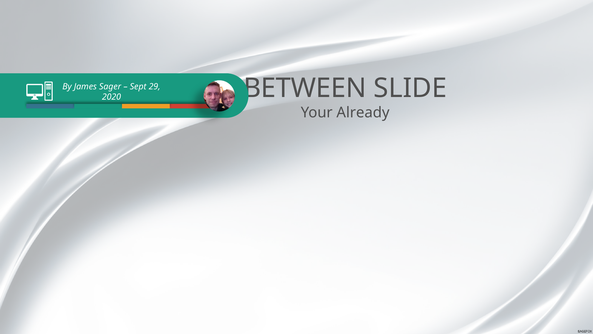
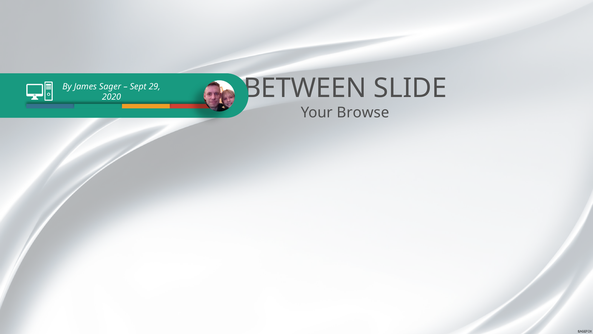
Already: Already -> Browse
